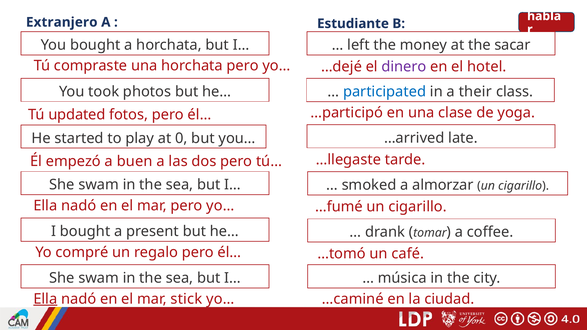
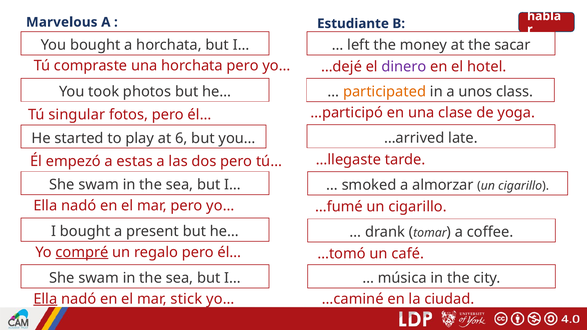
Extranjero: Extranjero -> Marvelous
participated colour: blue -> orange
their: their -> unos
updated: updated -> singular
0: 0 -> 6
buen: buen -> estas
compré underline: none -> present
